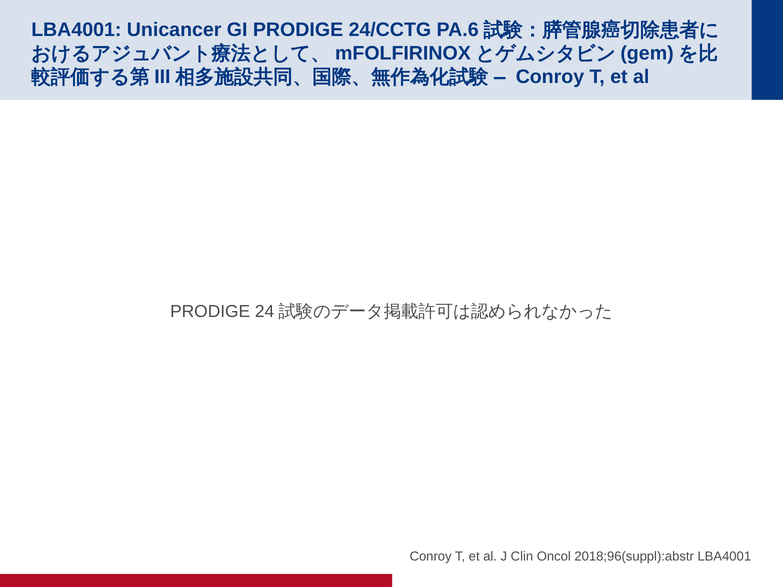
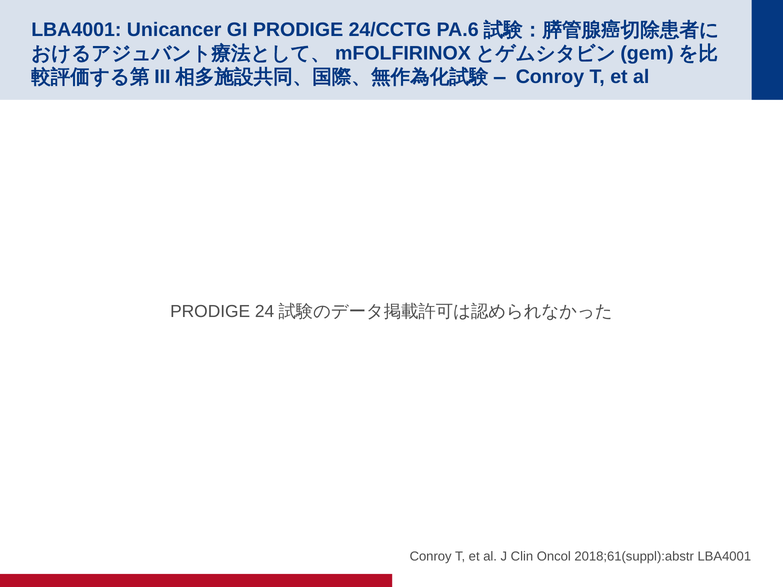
2018;96(suppl):abstr: 2018;96(suppl):abstr -> 2018;61(suppl):abstr
